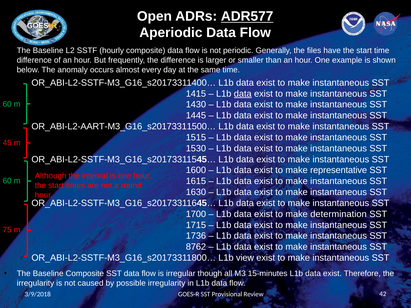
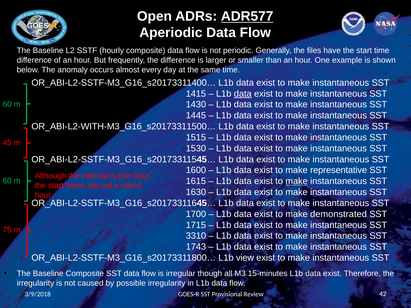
OR_ABI-L2-AART-M3_G16_s20173311500…: OR_ABI-L2-AART-M3_G16_s20173311500… -> OR_ABI-L2-WITH-M3_G16_s20173311500…
make at (297, 181) underline: none -> present
determination: determination -> demonstrated
1736: 1736 -> 3310
8762: 8762 -> 1743
